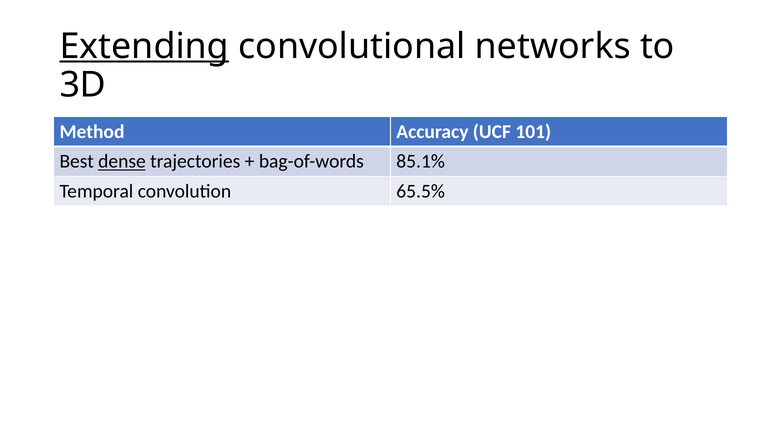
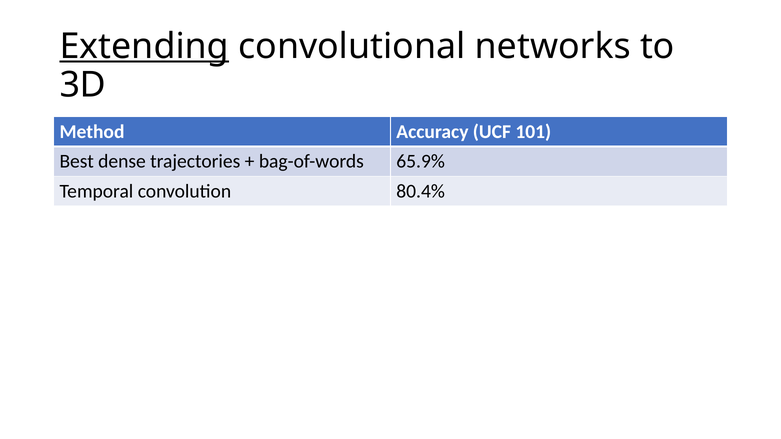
dense underline: present -> none
85.1%: 85.1% -> 65.9%
65.5%: 65.5% -> 80.4%
